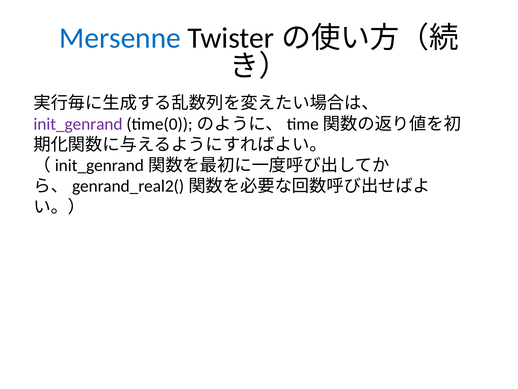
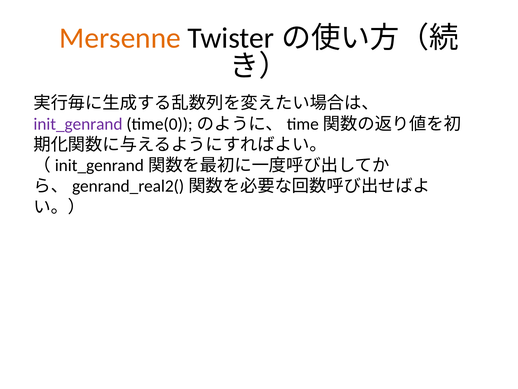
Mersenne colour: blue -> orange
